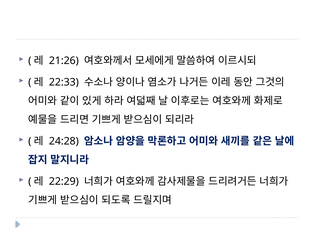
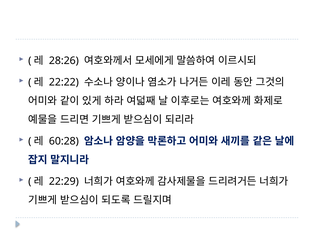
21:26: 21:26 -> 28:26
22:33: 22:33 -> 22:22
24:28: 24:28 -> 60:28
